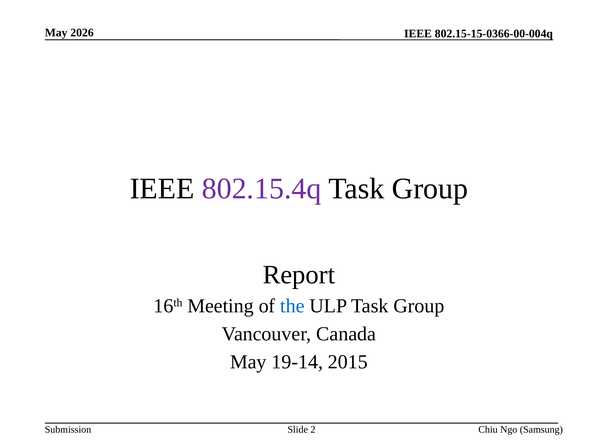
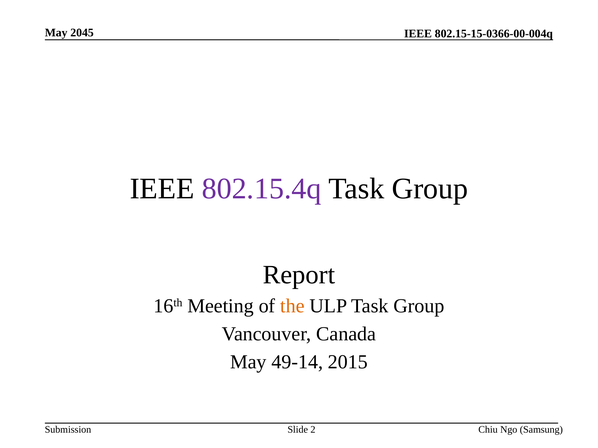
2026: 2026 -> 2045
the colour: blue -> orange
19-14: 19-14 -> 49-14
